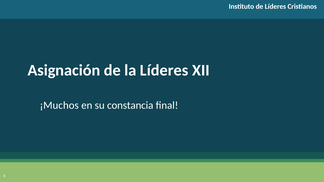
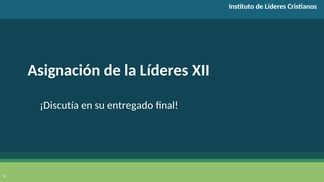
¡Muchos: ¡Muchos -> ¡Discutía
constancia: constancia -> entregado
